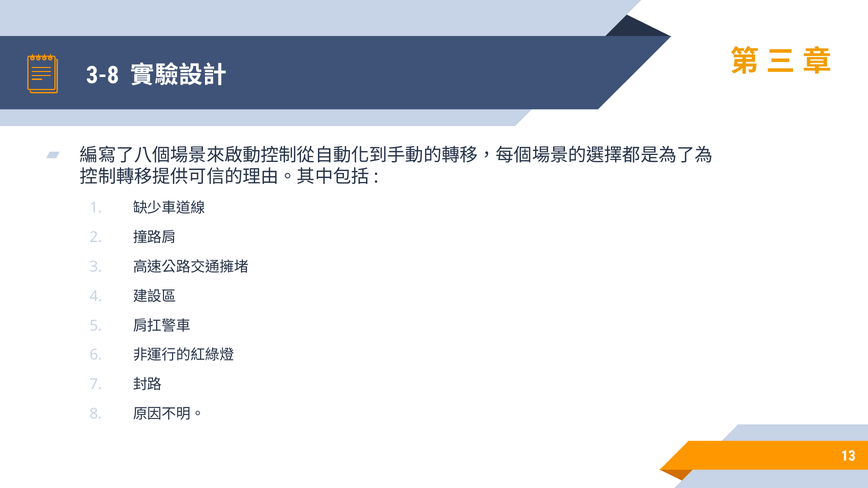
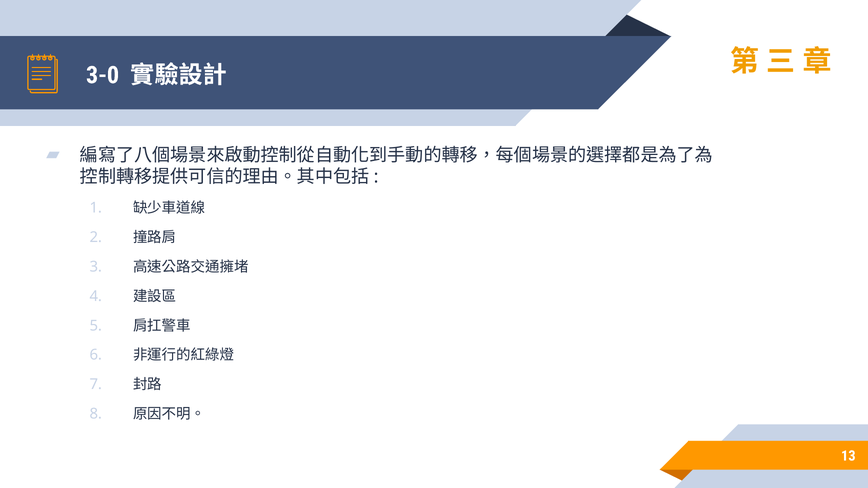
3-8: 3-8 -> 3-0
